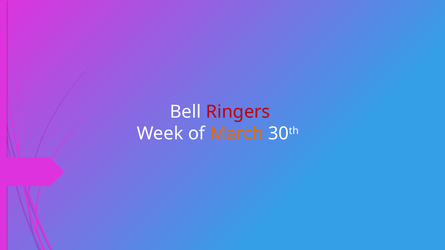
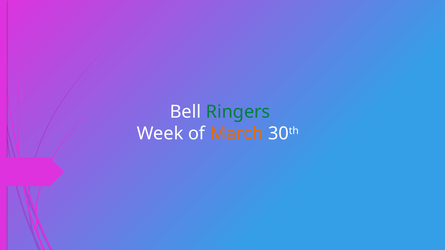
Ringers colour: red -> green
